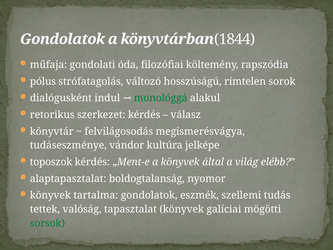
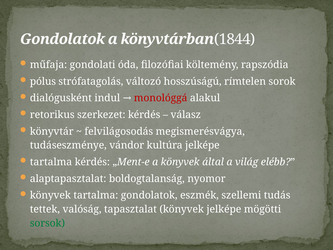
monológgá colour: green -> red
toposzok at (51, 162): toposzok -> tartalma
könyvek galíciai: galíciai -> jelképe
